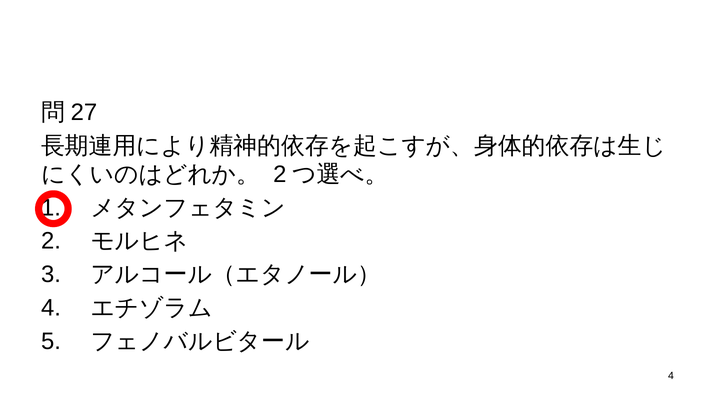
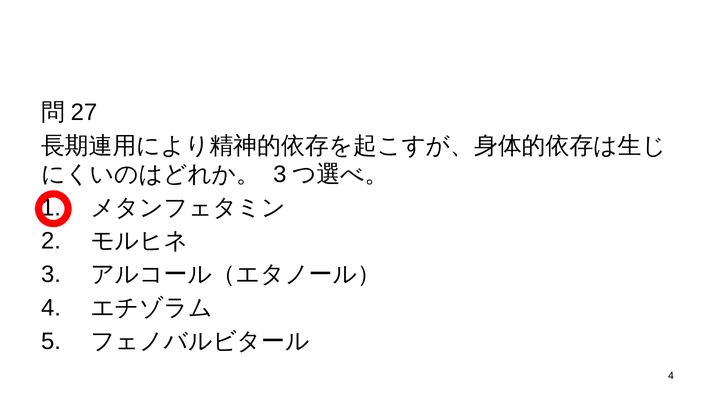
2 at (280, 174): 2 -> 3
